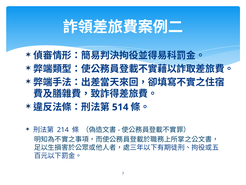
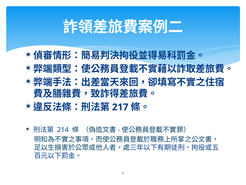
514: 514 -> 217
